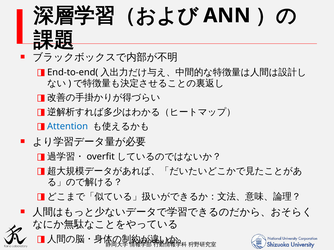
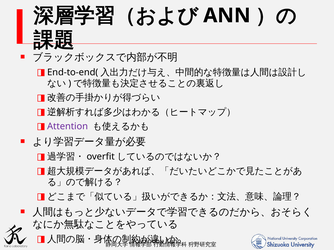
Attention colour: blue -> purple
